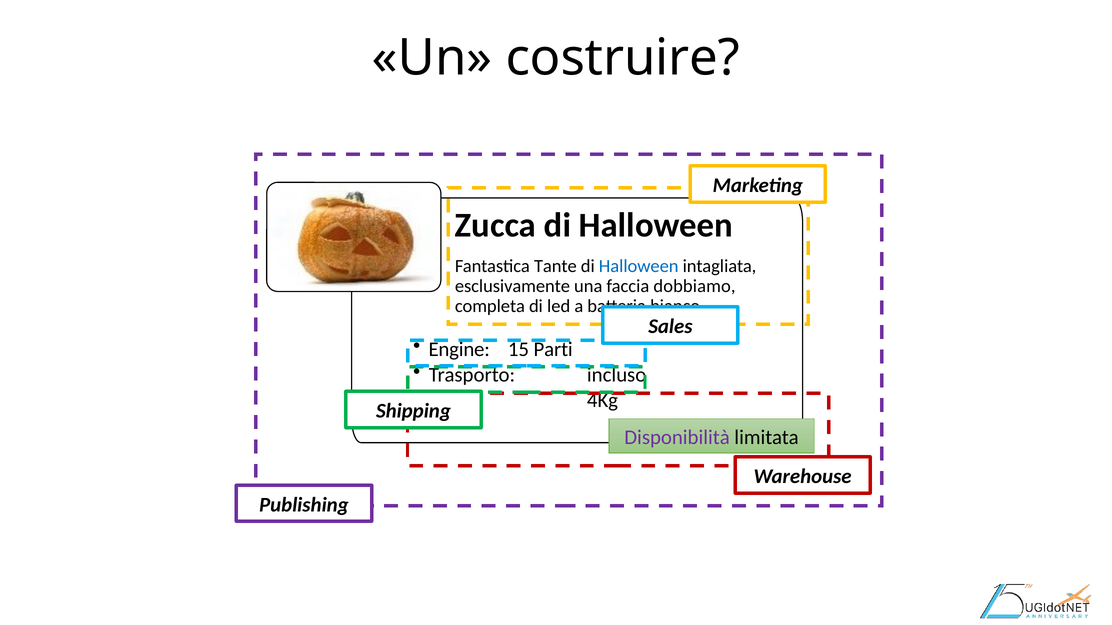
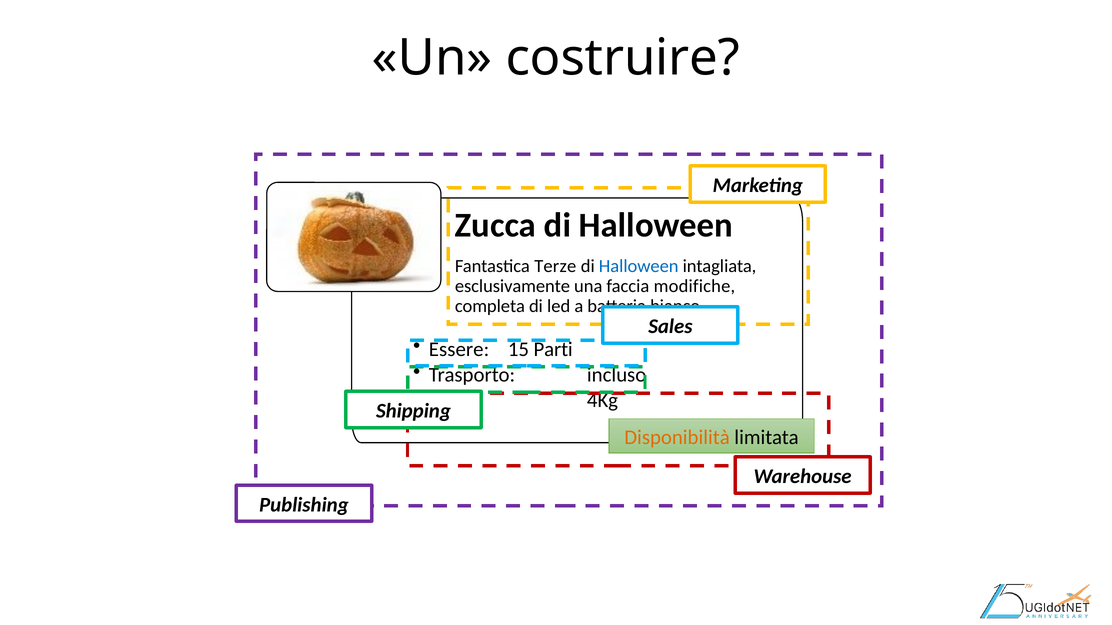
Tante: Tante -> Terze
dobbiamo: dobbiamo -> modifiche
Engine: Engine -> Essere
Disponibilità colour: purple -> orange
